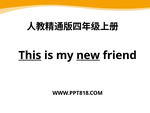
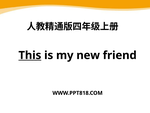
new underline: present -> none
